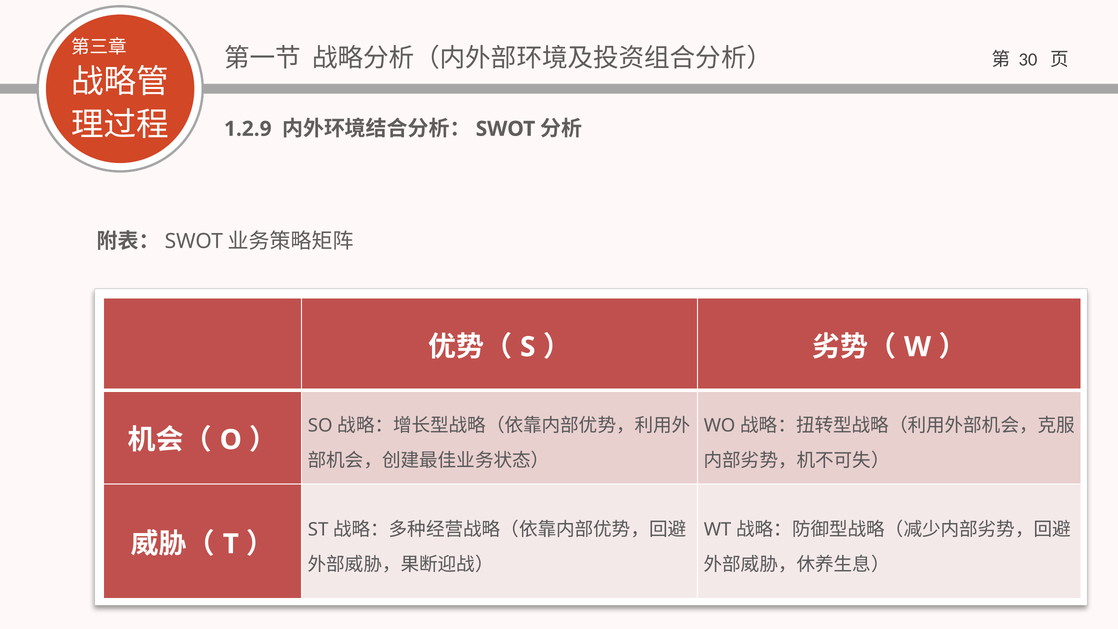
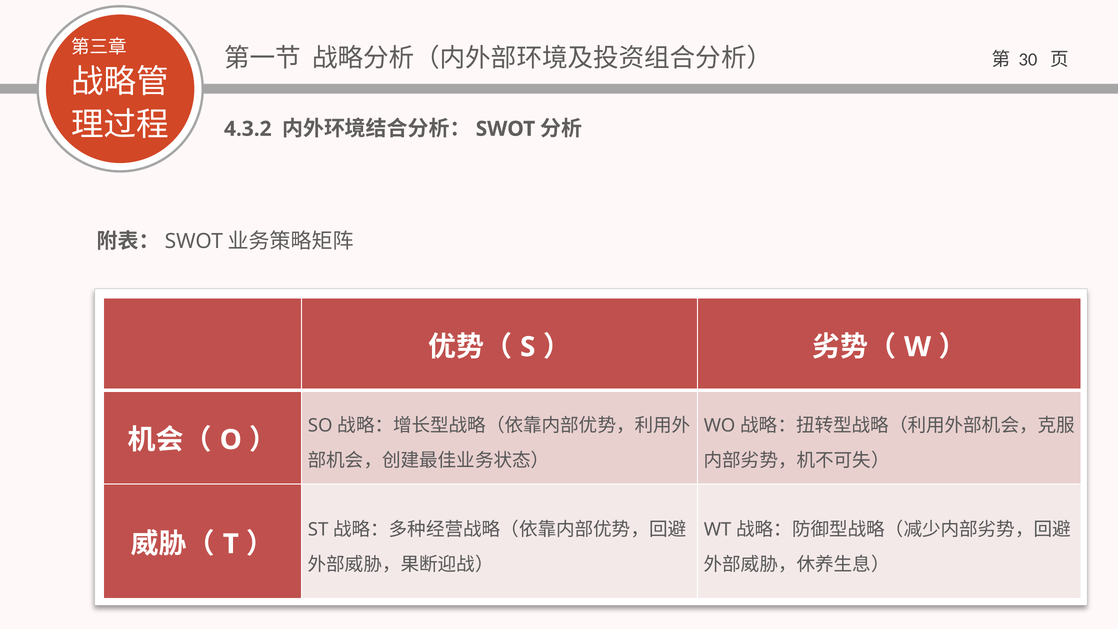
1.2.9: 1.2.9 -> 4.3.2
